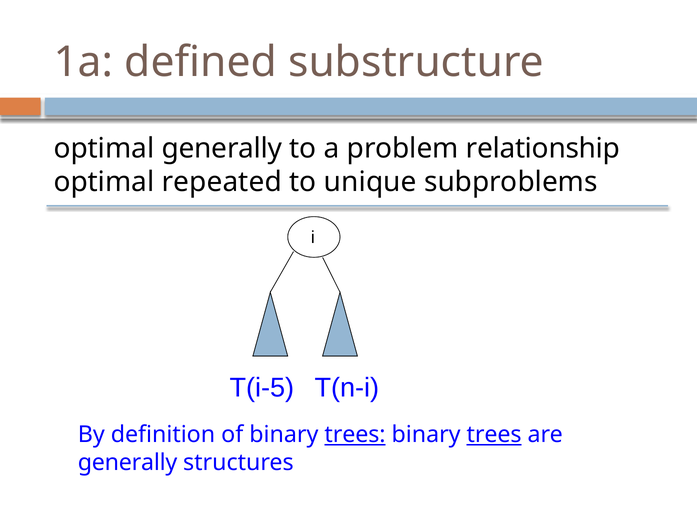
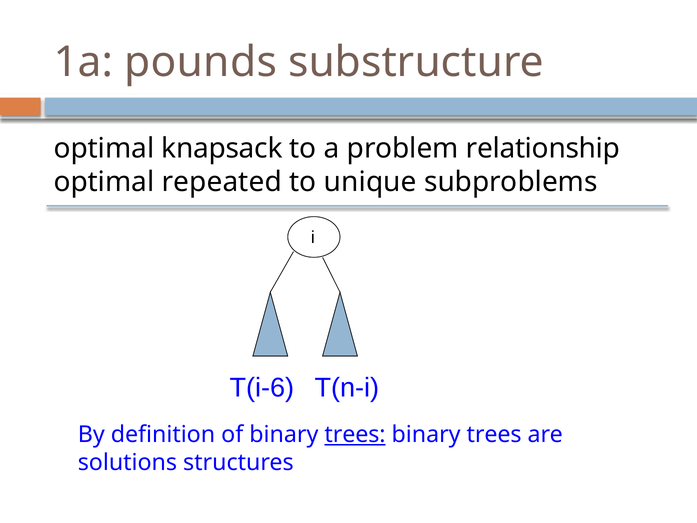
defined: defined -> pounds
optimal generally: generally -> knapsack
T(i-5: T(i-5 -> T(i-6
trees at (494, 434) underline: present -> none
generally at (128, 462): generally -> solutions
